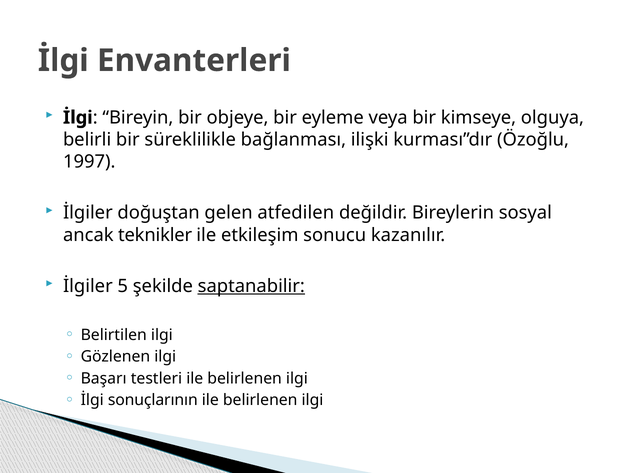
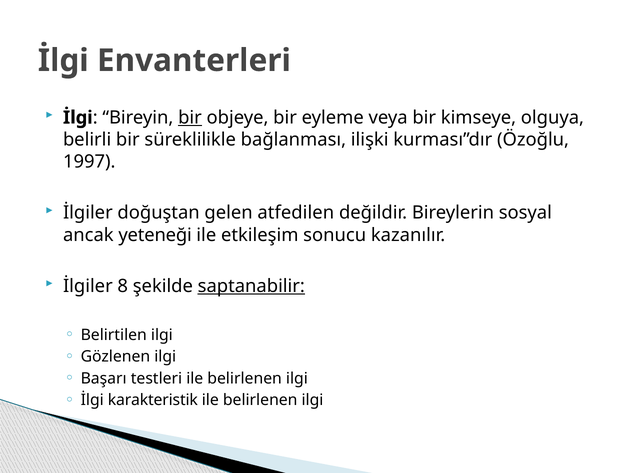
bir at (190, 118) underline: none -> present
teknikler: teknikler -> yeteneği
5: 5 -> 8
sonuçlarının: sonuçlarının -> karakteristik
